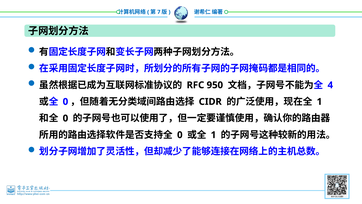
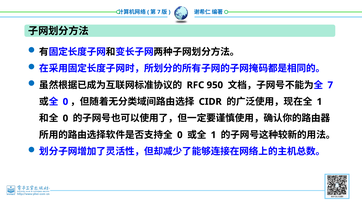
4 at (330, 85): 4 -> 7
